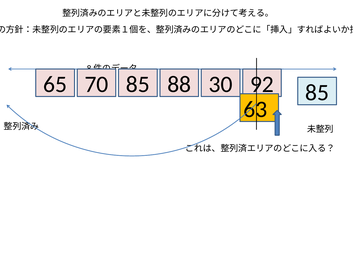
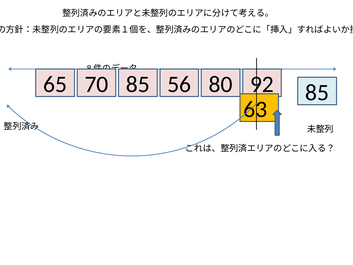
88: 88 -> 56
30: 30 -> 80
